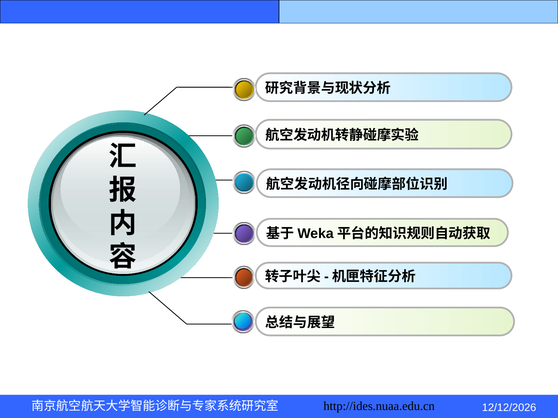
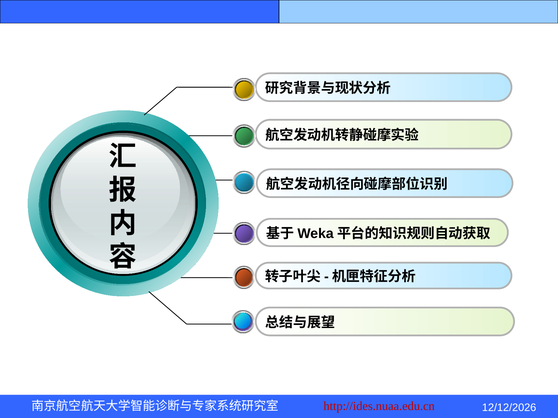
http://ides.nuaa.edu.cn colour: black -> red
